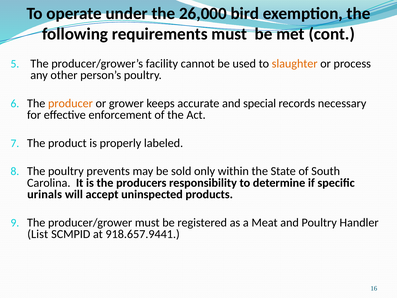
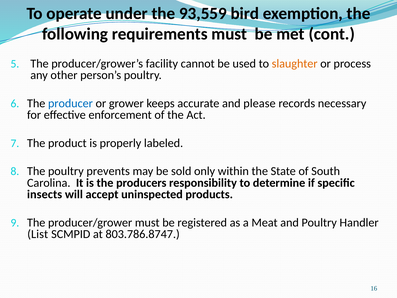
26,000: 26,000 -> 93,559
producer colour: orange -> blue
special: special -> please
urinals: urinals -> insects
918.657.9441: 918.657.9441 -> 803.786.8747
